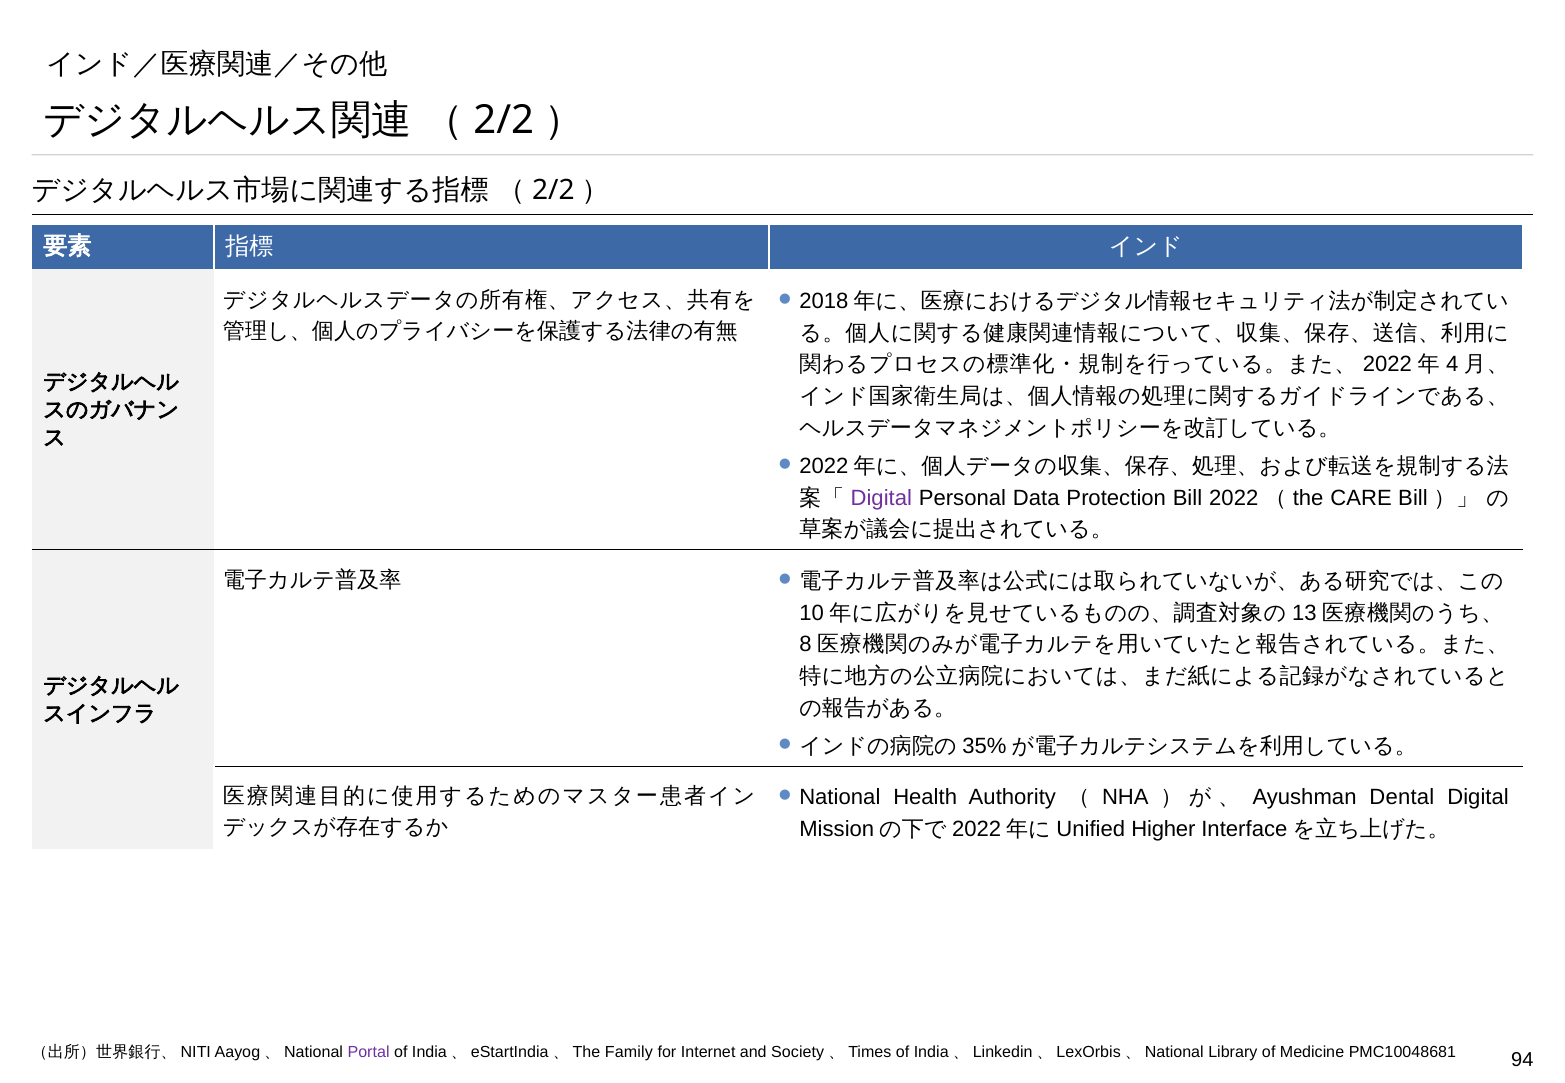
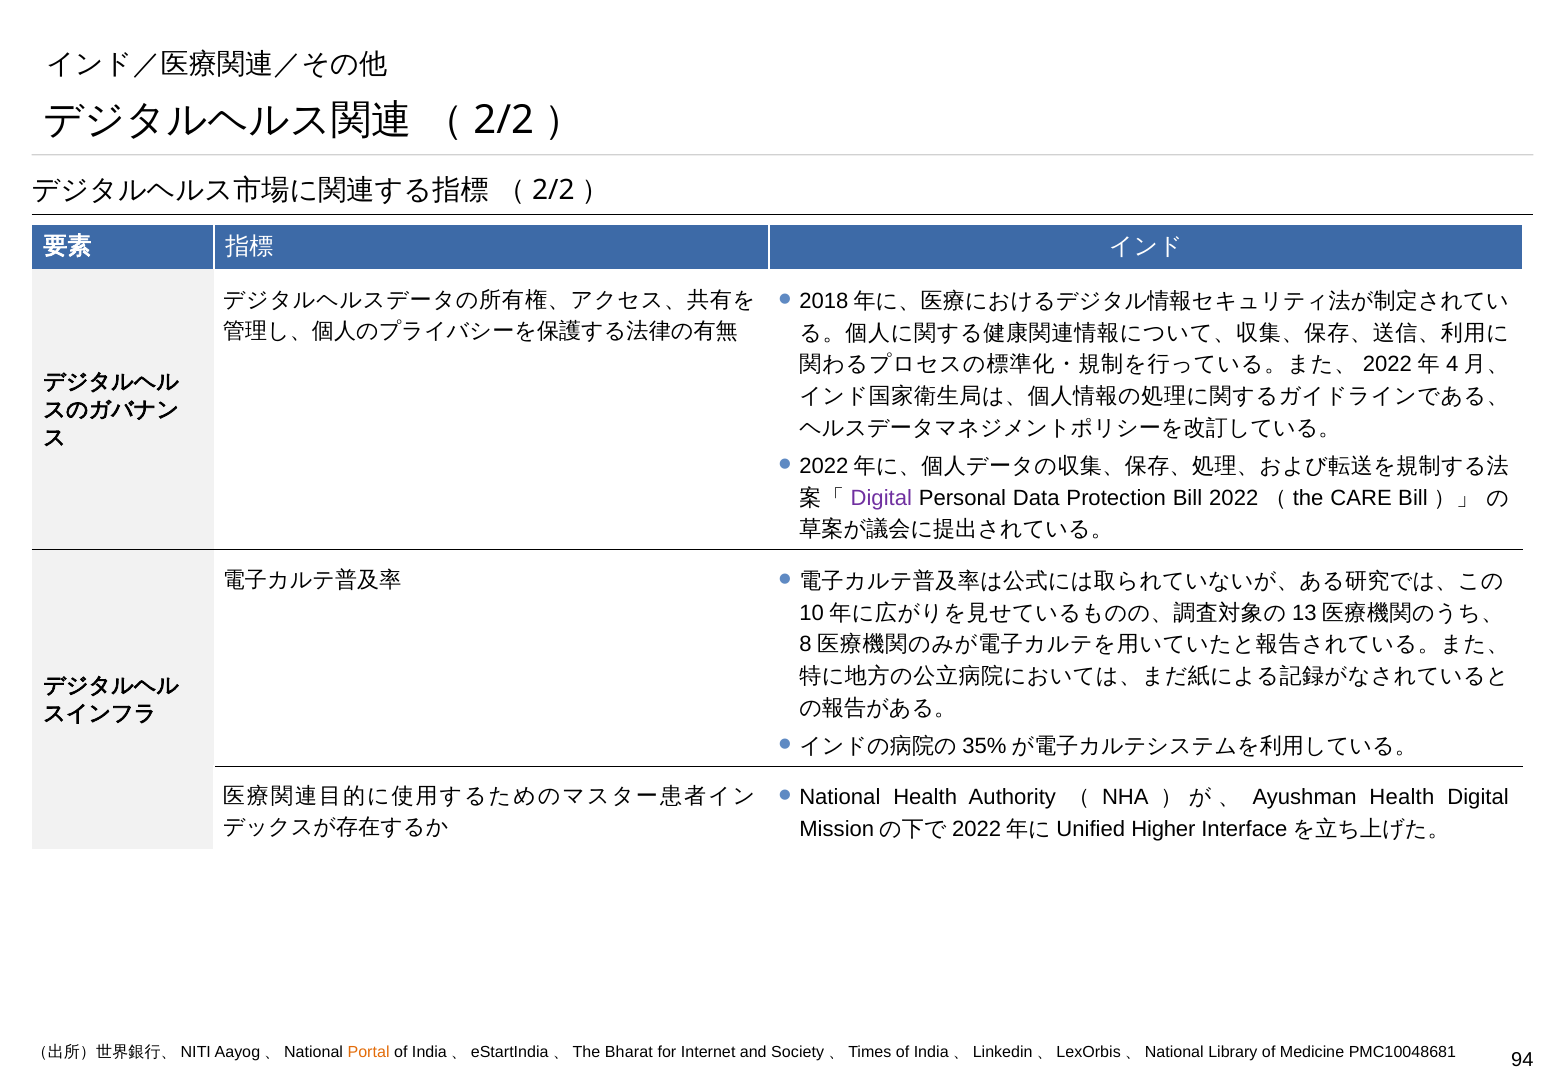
Dental at (1402, 798): Dental -> Health
Portal colour: purple -> orange
Family: Family -> Bharat
